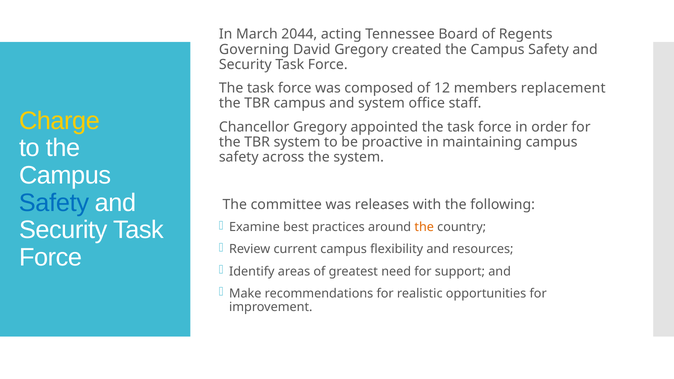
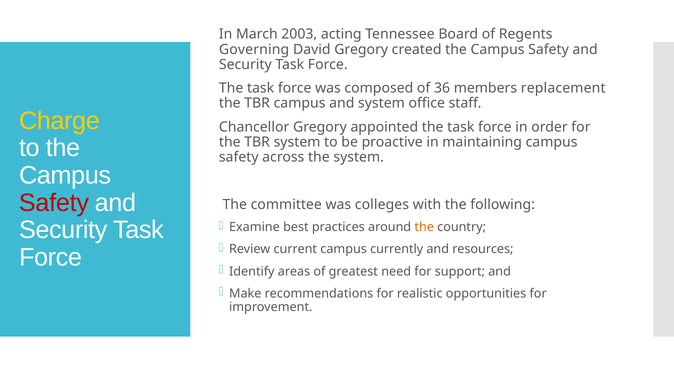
2044: 2044 -> 2003
12: 12 -> 36
Safety at (54, 203) colour: blue -> red
releases: releases -> colleges
flexibility: flexibility -> currently
